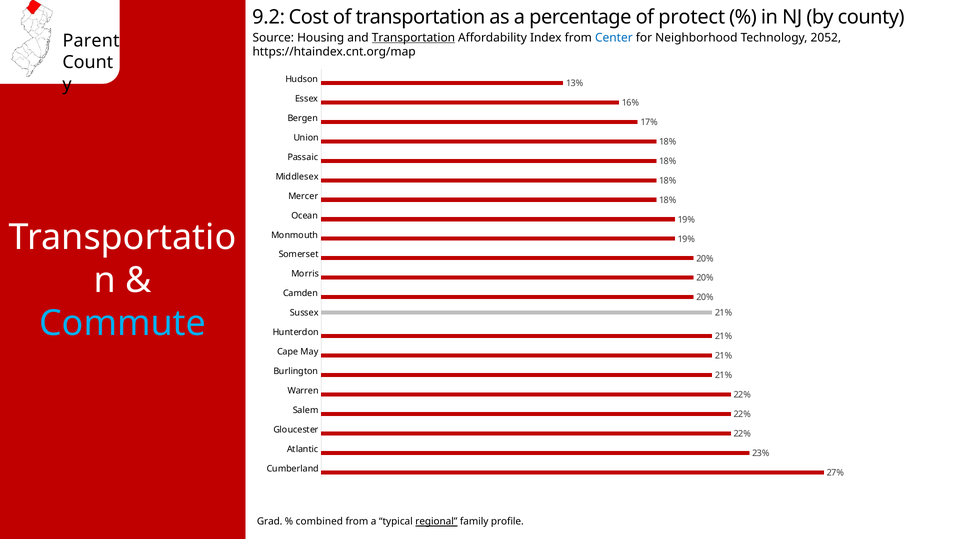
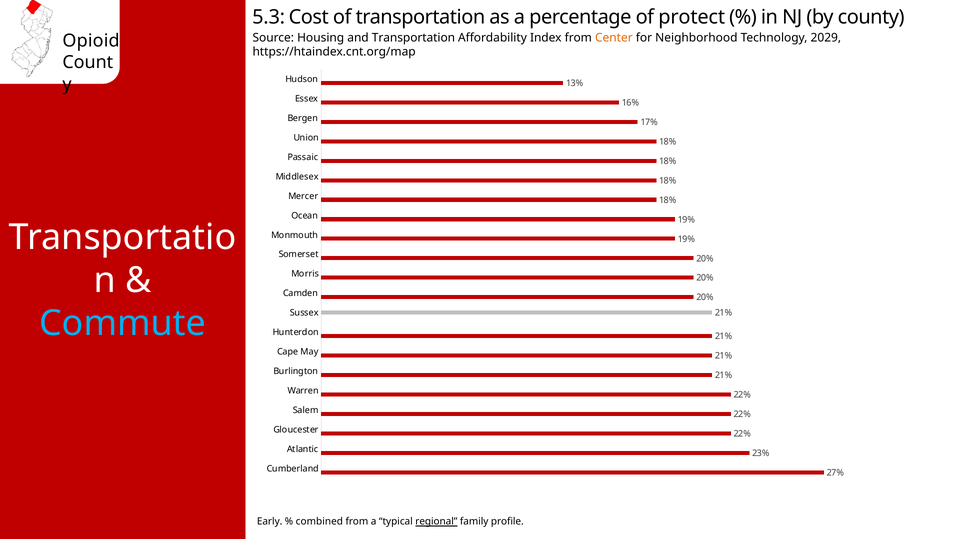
9.2: 9.2 -> 5.3
Transportation at (413, 38) underline: present -> none
Center colour: blue -> orange
2052: 2052 -> 2029
Parent: Parent -> Opioid
Grad: Grad -> Early
